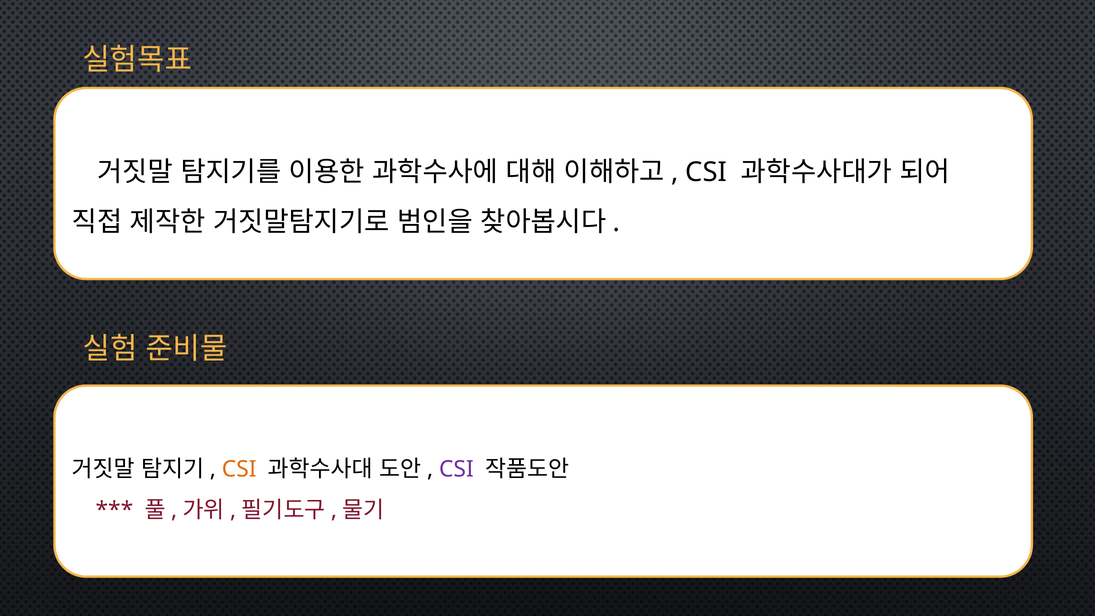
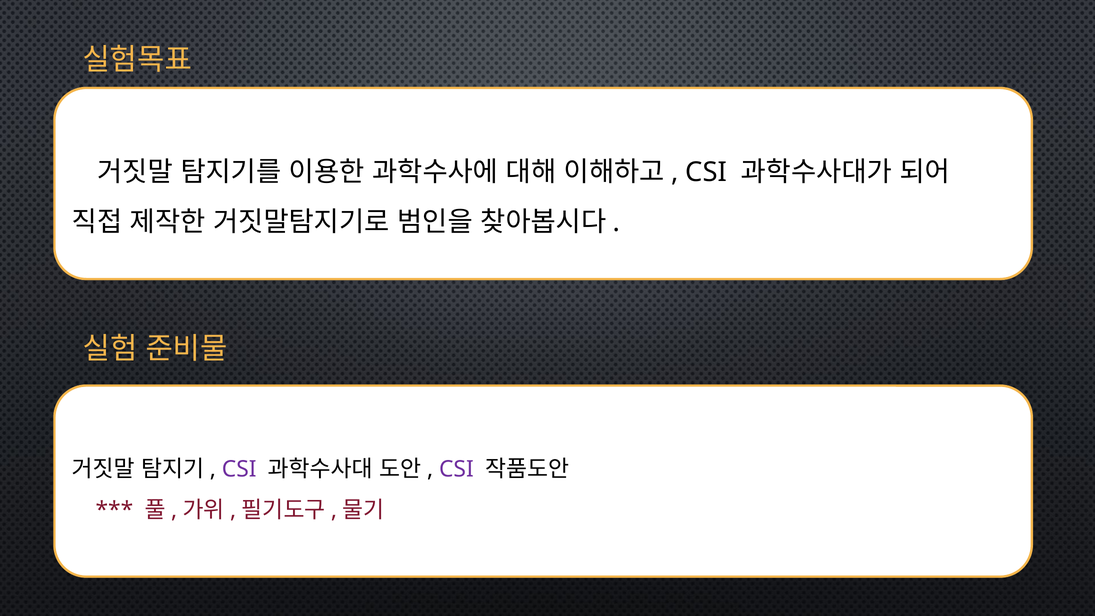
CSI at (239, 469) colour: orange -> purple
